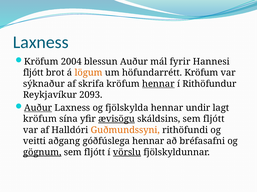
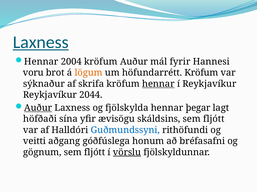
Laxness at (41, 42) underline: none -> present
Kröfum at (41, 62): Kröfum -> Hennar
2004 blessun: blessun -> kröfum
fljótt at (33, 73): fljótt -> voru
í Rithöfundur: Rithöfundur -> Reykjavíkur
2093: 2093 -> 2044
undir: undir -> þegar
kröfum at (40, 119): kröfum -> höfðaði
ævisögu underline: present -> none
Guðmundssyni colour: orange -> blue
góðfúslega hennar: hennar -> honum
gögnum underline: present -> none
